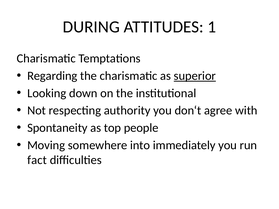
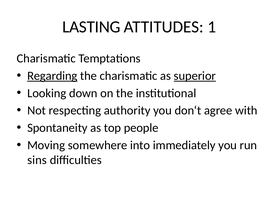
DURING: DURING -> LASTING
Regarding underline: none -> present
fact: fact -> sins
